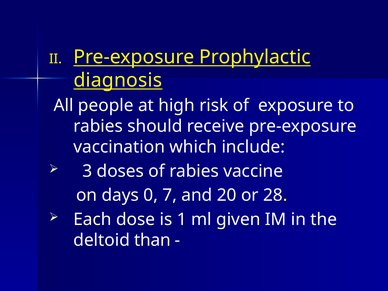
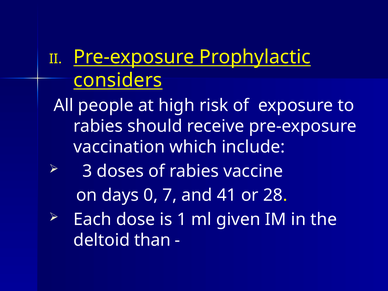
diagnosis: diagnosis -> considers
20: 20 -> 41
